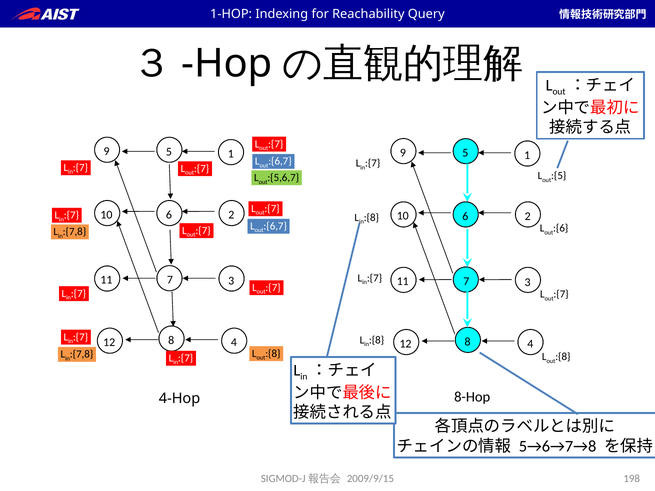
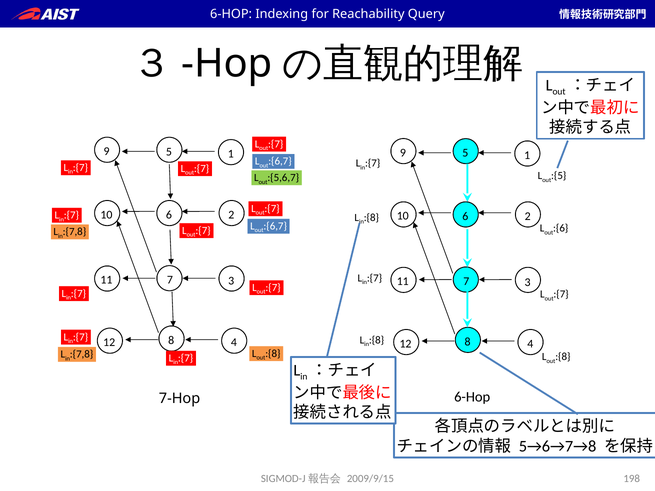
1-HOP at (231, 14): 1-HOP -> 6-HOP
8-Hop at (472, 397): 8-Hop -> 6-Hop
4-Hop: 4-Hop -> 7-Hop
